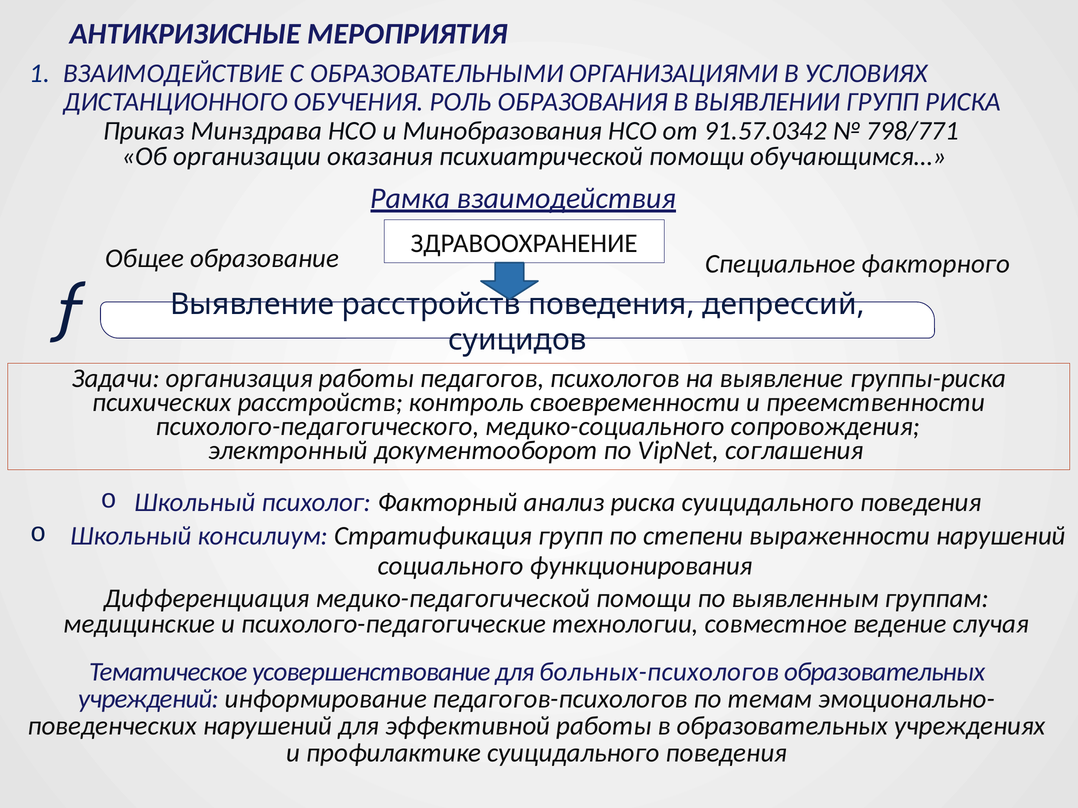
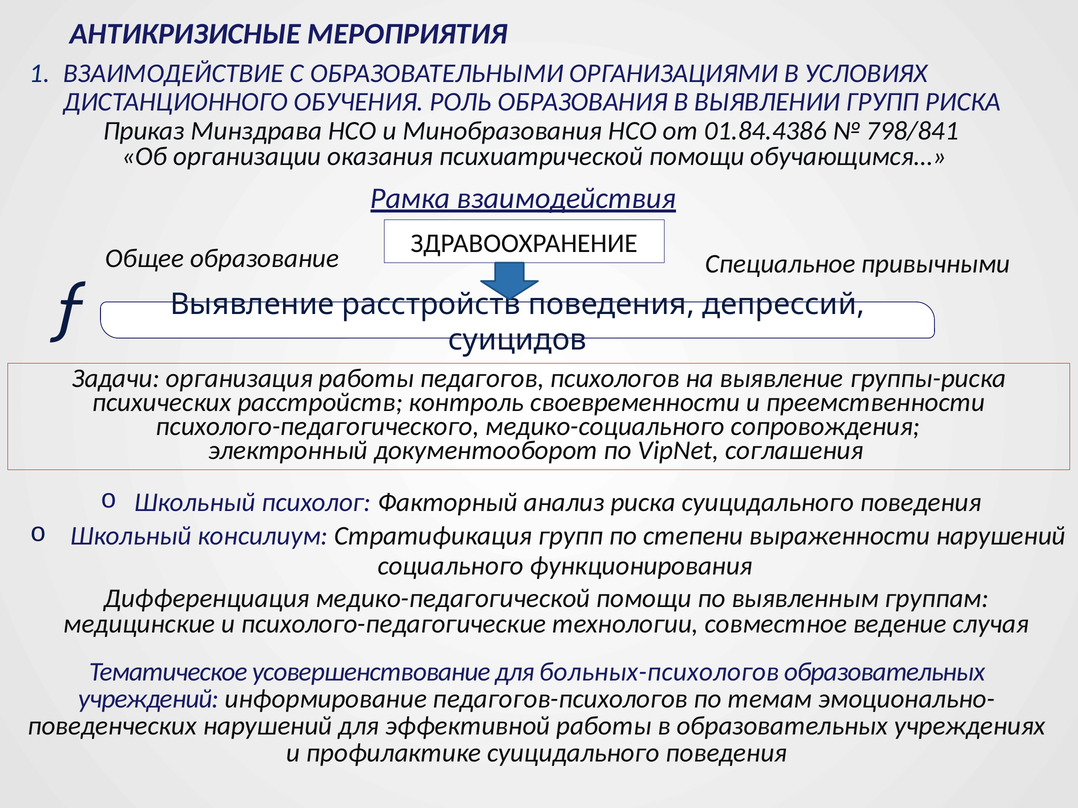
91.57.0342: 91.57.0342 -> 01.84.4386
798/771: 798/771 -> 798/841
факторного: факторного -> привычными
